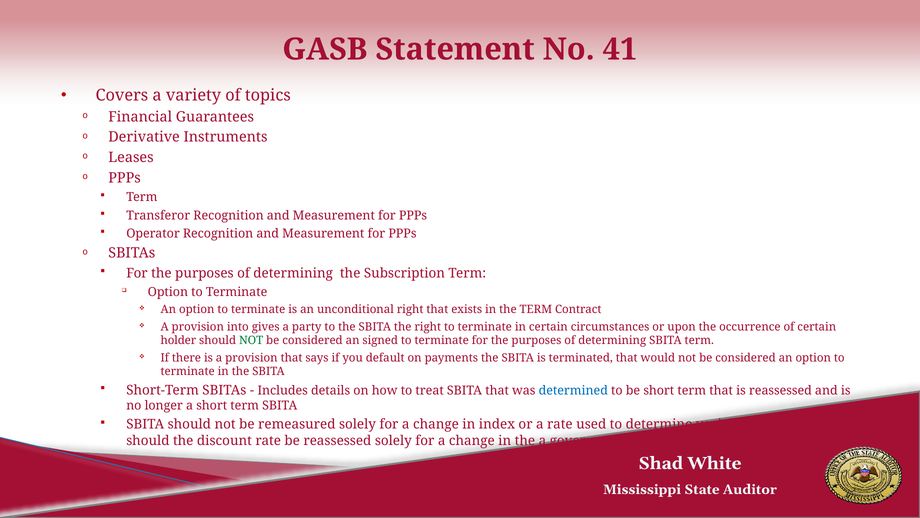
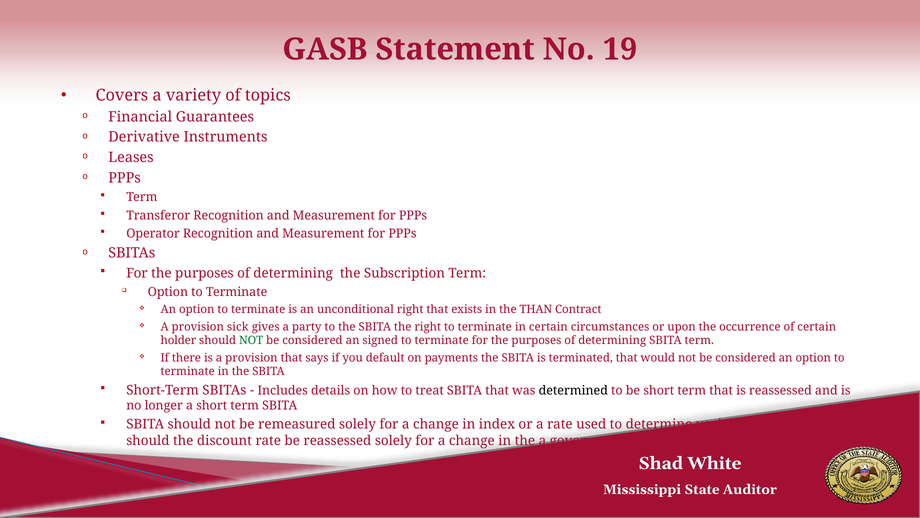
41: 41 -> 19
the TERM: TERM -> THAN
into: into -> sick
determined colour: blue -> black
